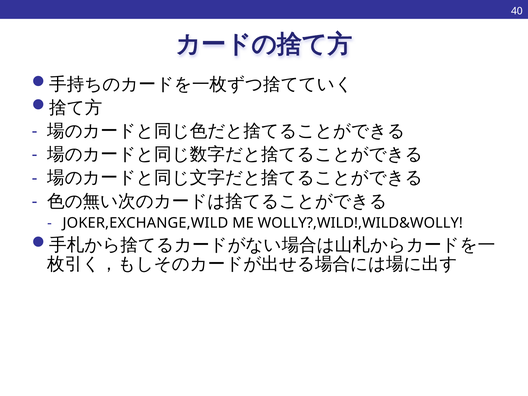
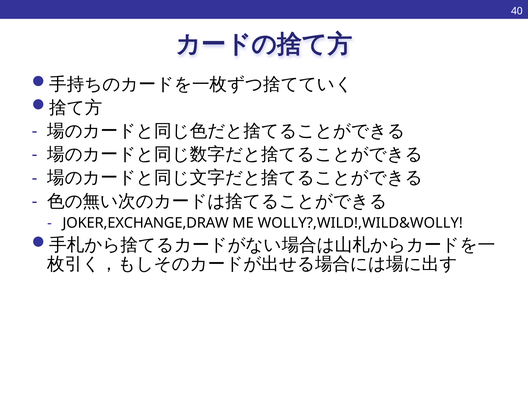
JOKER,EXCHANGE,WILD: JOKER,EXCHANGE,WILD -> JOKER,EXCHANGE,DRAW
